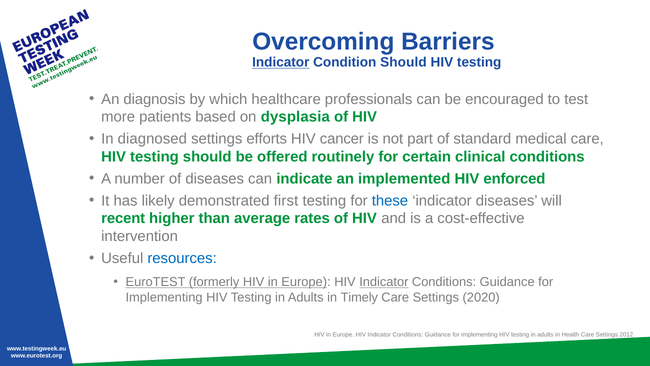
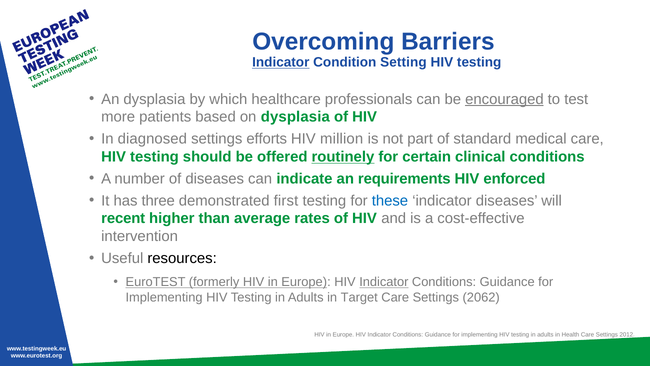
Condition Should: Should -> Setting
An diagnosis: diagnosis -> dysplasia
encouraged underline: none -> present
cancer: cancer -> million
routinely underline: none -> present
implemented: implemented -> requirements
likely: likely -> three
resources colour: blue -> black
Timely: Timely -> Target
2020: 2020 -> 2062
